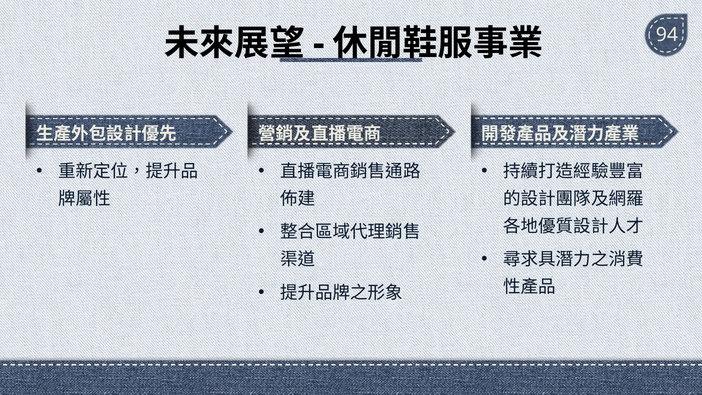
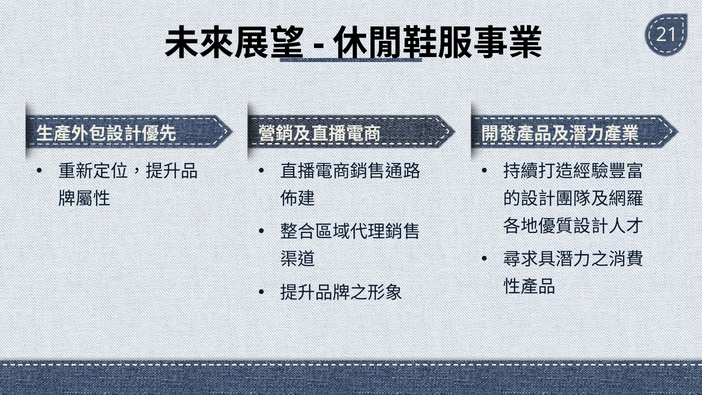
94: 94 -> 21
